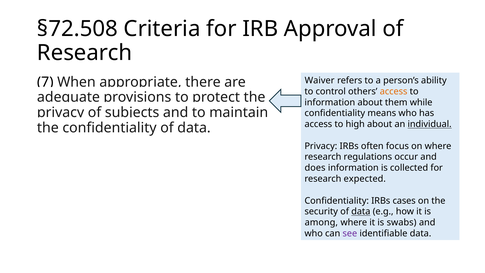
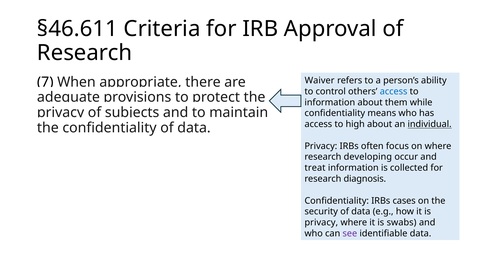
§72.508: §72.508 -> §46.611
access at (394, 91) colour: orange -> blue
regulations: regulations -> developing
does: does -> treat
expected: expected -> diagnosis
data at (361, 211) underline: present -> none
among at (321, 222): among -> privacy
